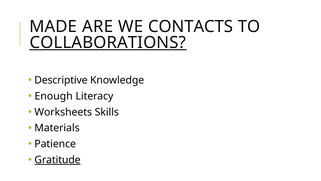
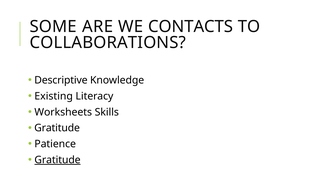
MADE: MADE -> SOME
COLLABORATIONS underline: present -> none
Enough: Enough -> Existing
Materials at (57, 128): Materials -> Gratitude
